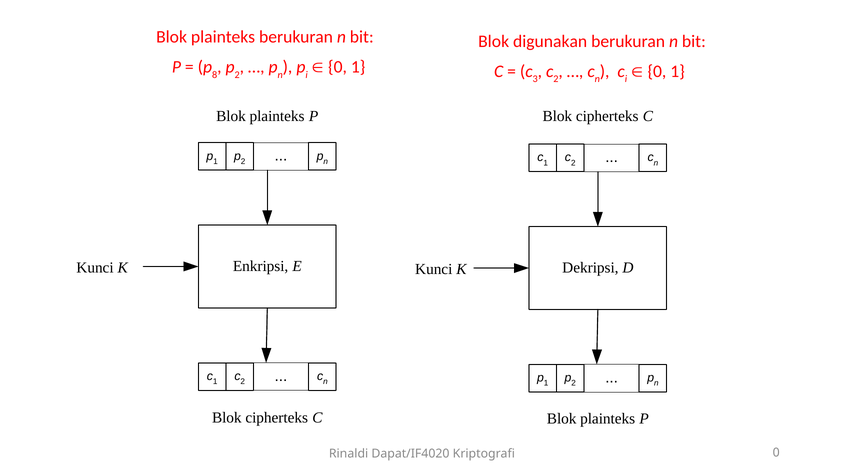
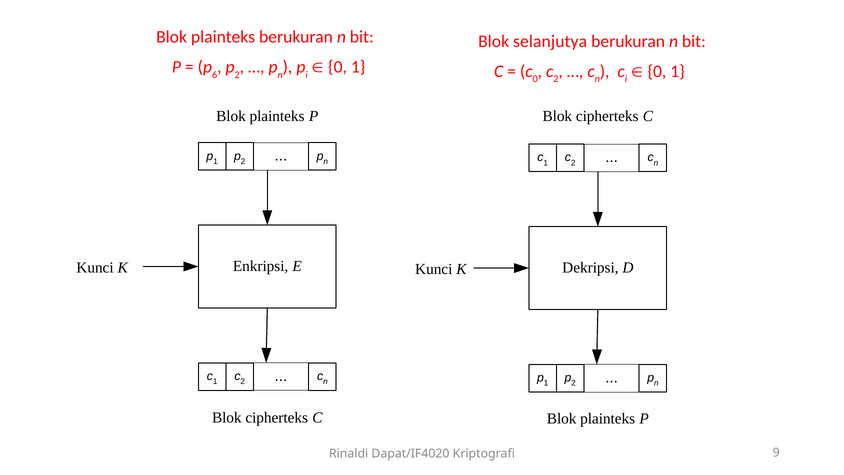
digunakan: digunakan -> selanjutya
8: 8 -> 6
c 3: 3 -> 0
Kriptografi 0: 0 -> 9
